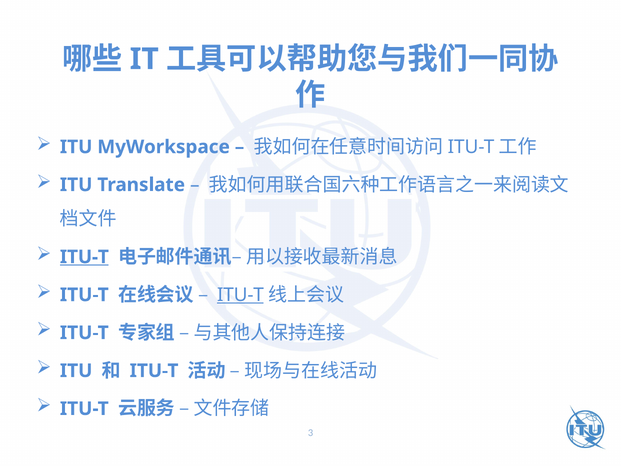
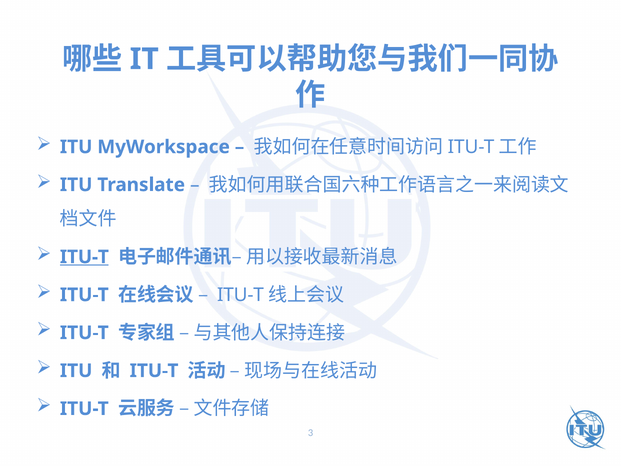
ITU-T at (240, 295) underline: present -> none
